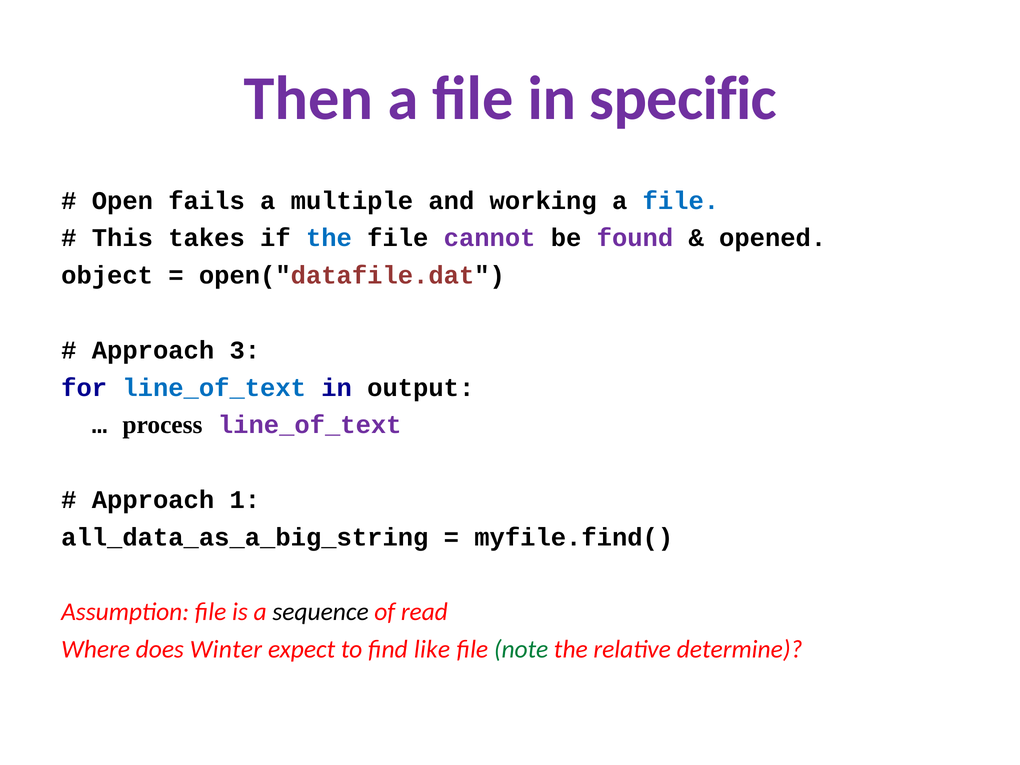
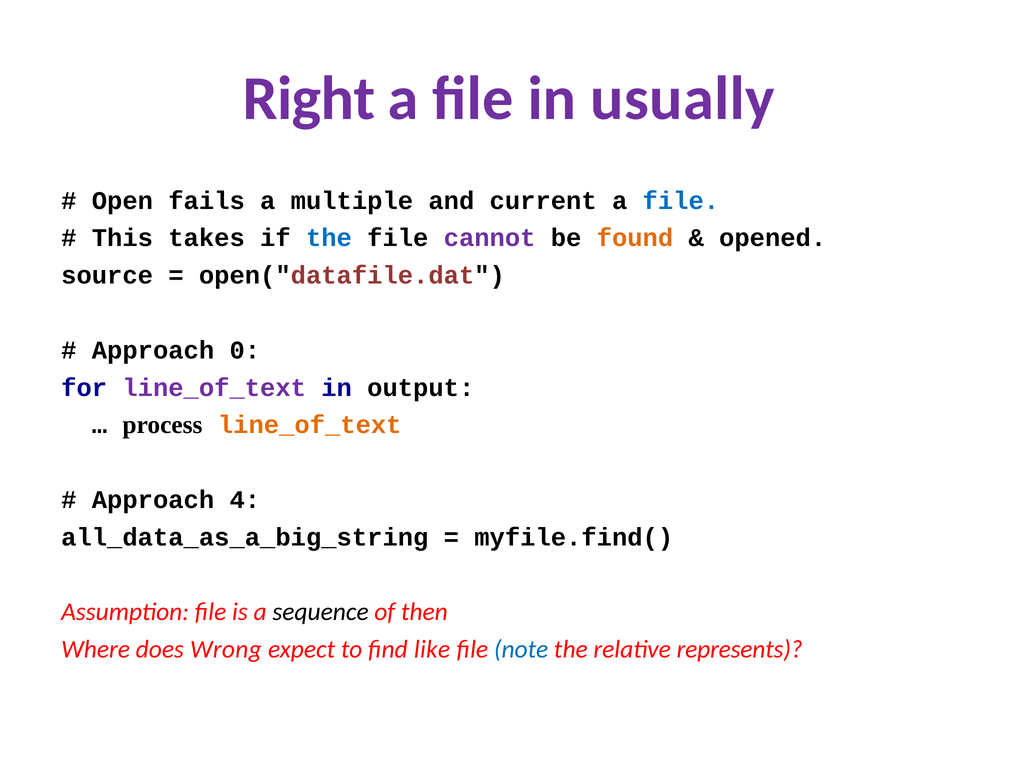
Then: Then -> Right
specific: specific -> usually
working: working -> current
found colour: purple -> orange
object: object -> source
3: 3 -> 0
line_of_text at (214, 388) colour: blue -> purple
line_of_text at (310, 425) colour: purple -> orange
1: 1 -> 4
read: read -> then
Winter: Winter -> Wrong
note colour: green -> blue
determine: determine -> represents
